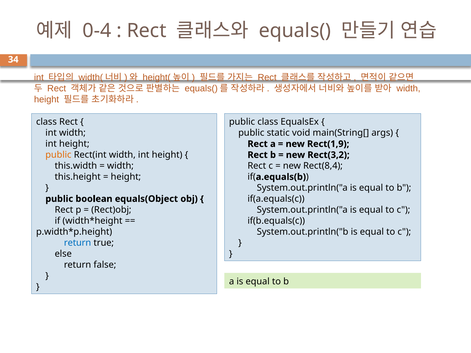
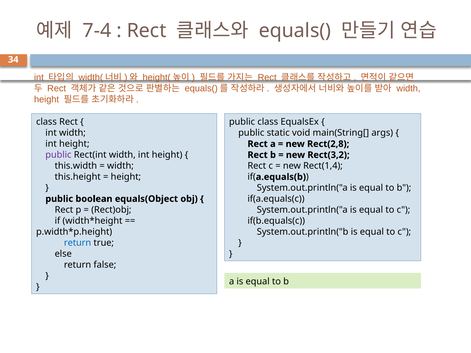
0-4: 0-4 -> 7-4
Rect(1,9: Rect(1,9 -> Rect(2,8
public at (58, 155) colour: orange -> purple
Rect(8,4: Rect(8,4 -> Rect(1,4
